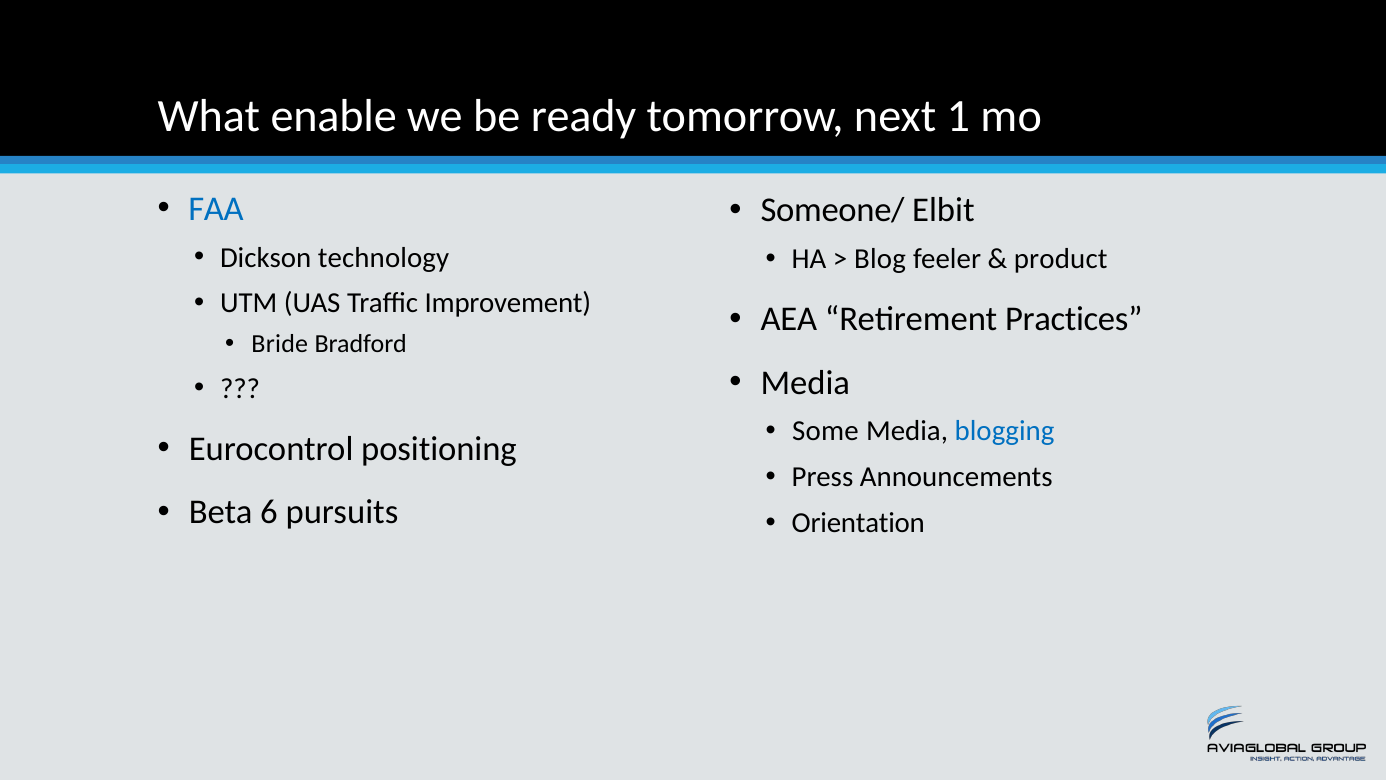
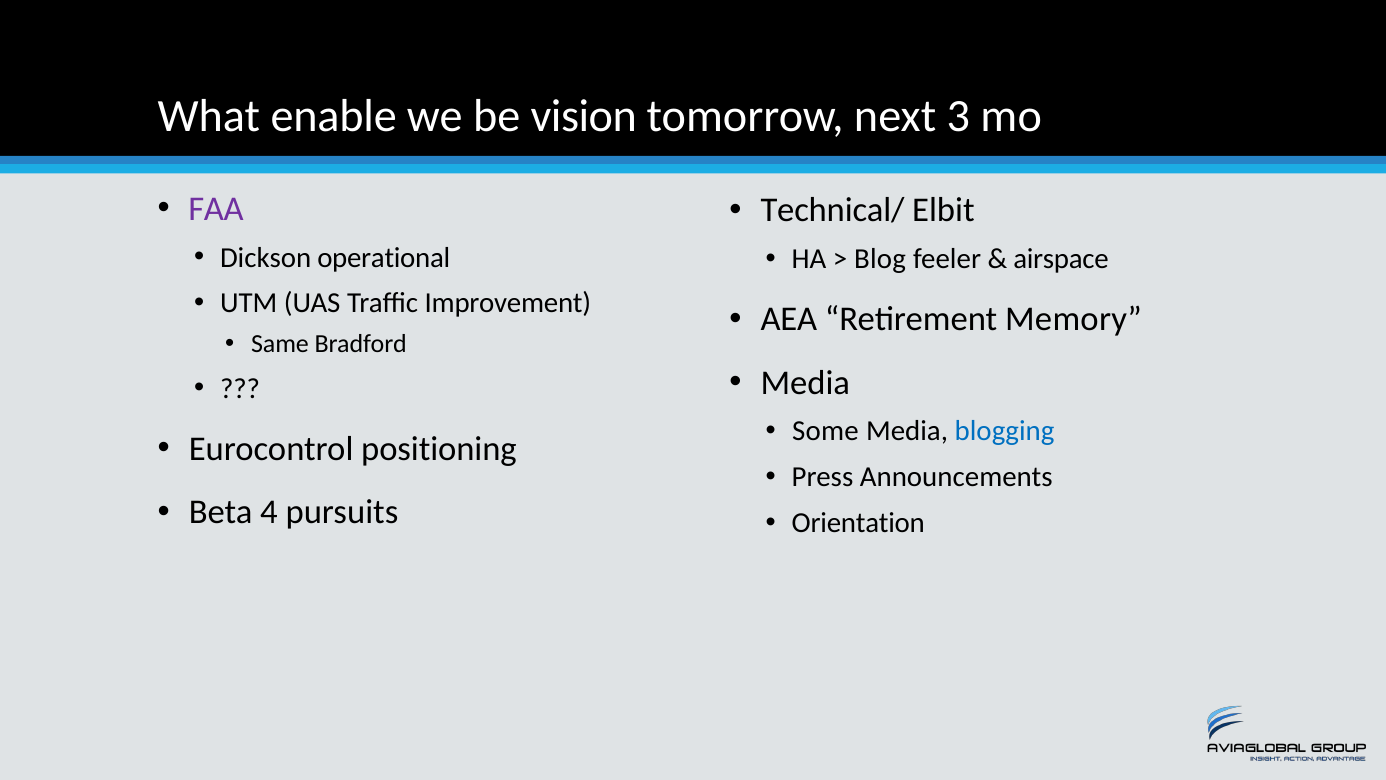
ready: ready -> vision
1: 1 -> 3
FAA colour: blue -> purple
Someone/: Someone/ -> Technical/
technology: technology -> operational
product: product -> airspace
Practices: Practices -> Memory
Bride: Bride -> Same
6: 6 -> 4
